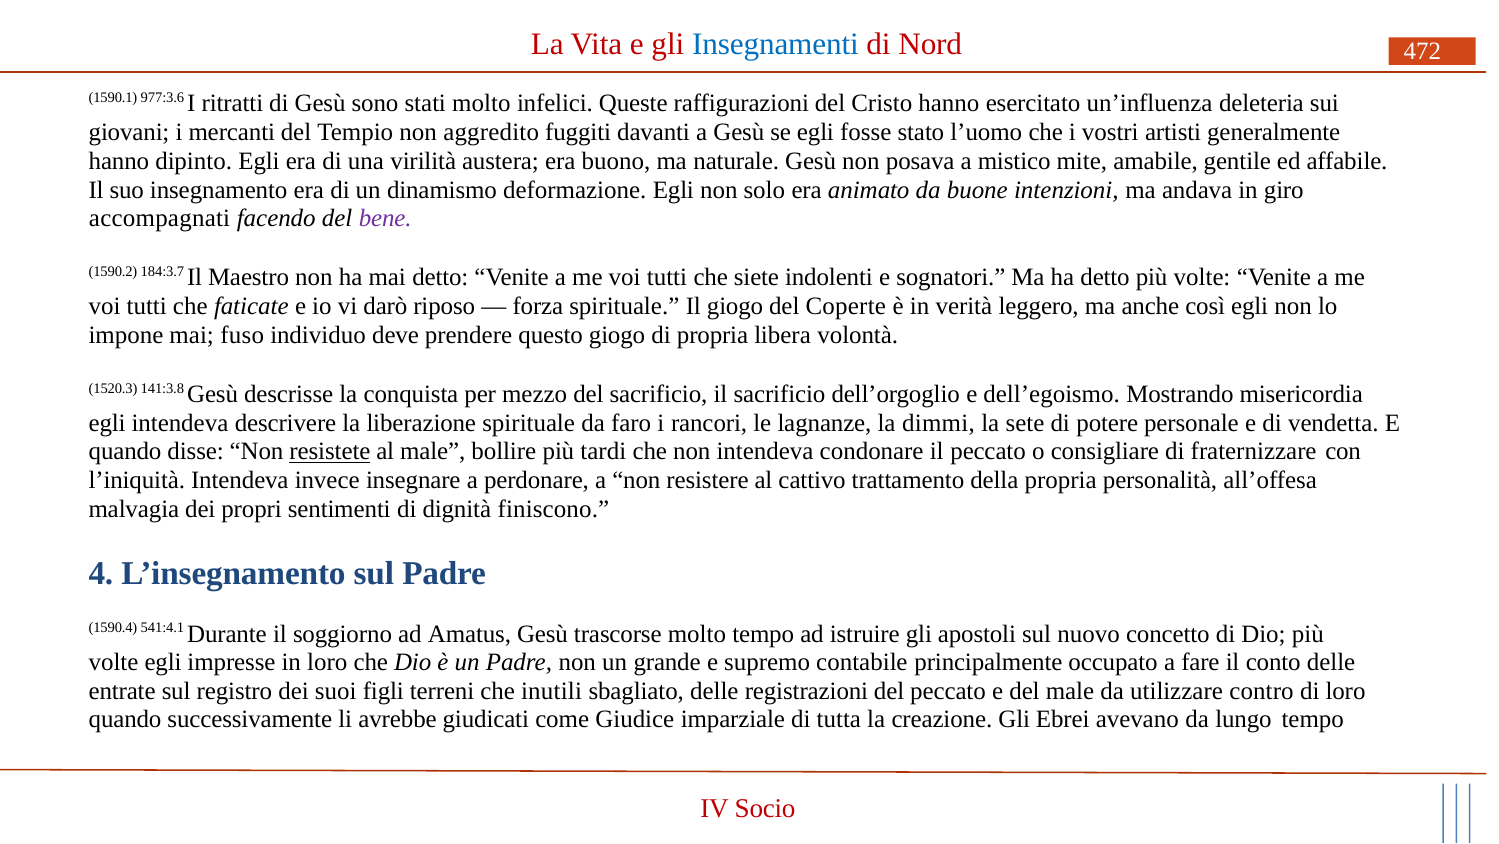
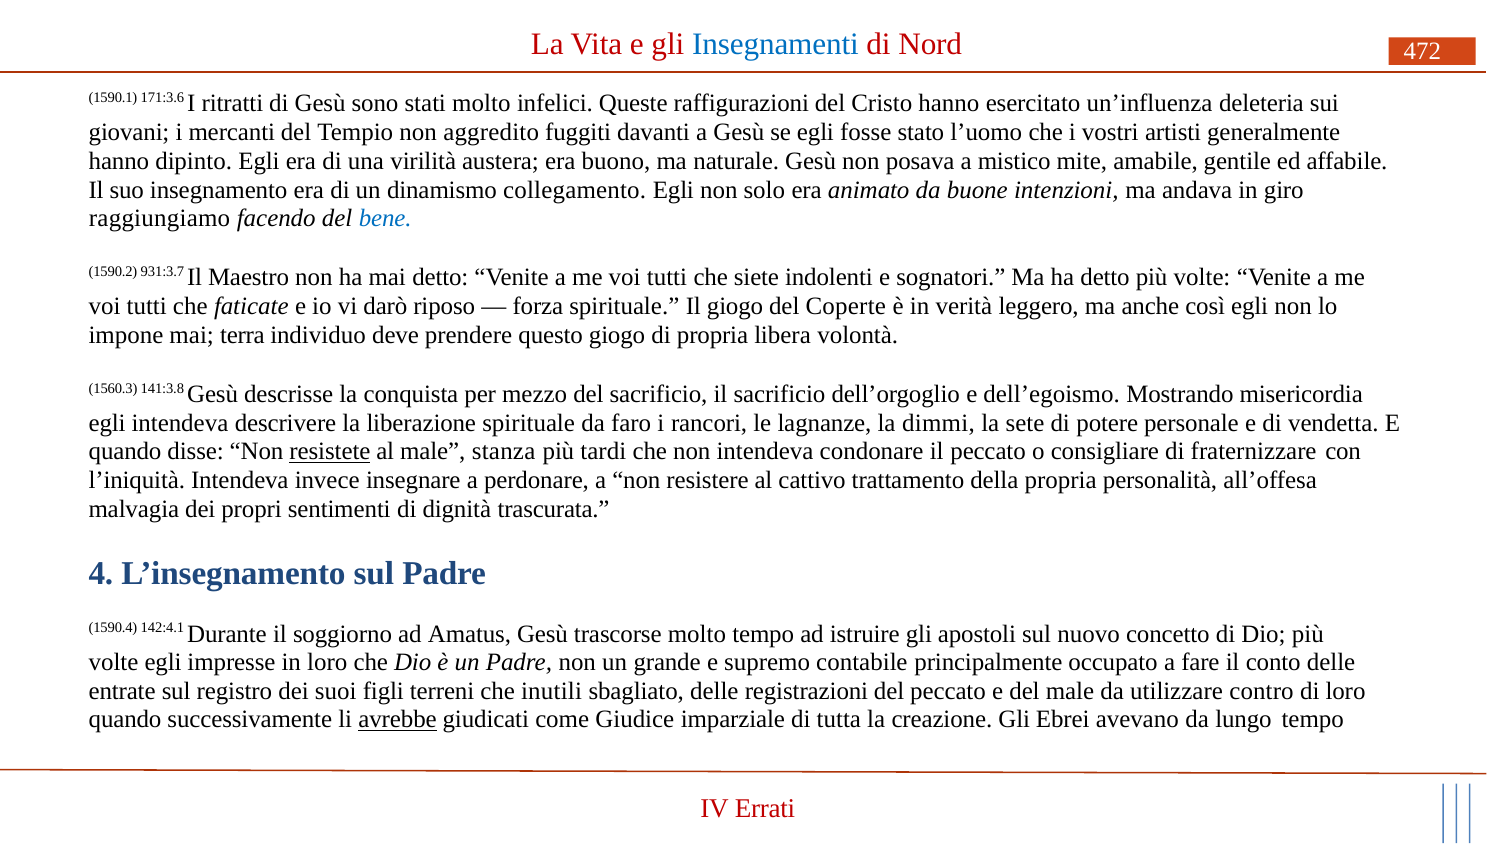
977:3.6: 977:3.6 -> 171:3.6
deformazione: deformazione -> collegamento
accompagnati: accompagnati -> raggiungiamo
bene colour: purple -> blue
184:3.7: 184:3.7 -> 931:3.7
fuso: fuso -> terra
1520.3: 1520.3 -> 1560.3
bollire: bollire -> stanza
finiscono: finiscono -> trascurata
541:4.1: 541:4.1 -> 142:4.1
avrebbe underline: none -> present
Socio: Socio -> Errati
